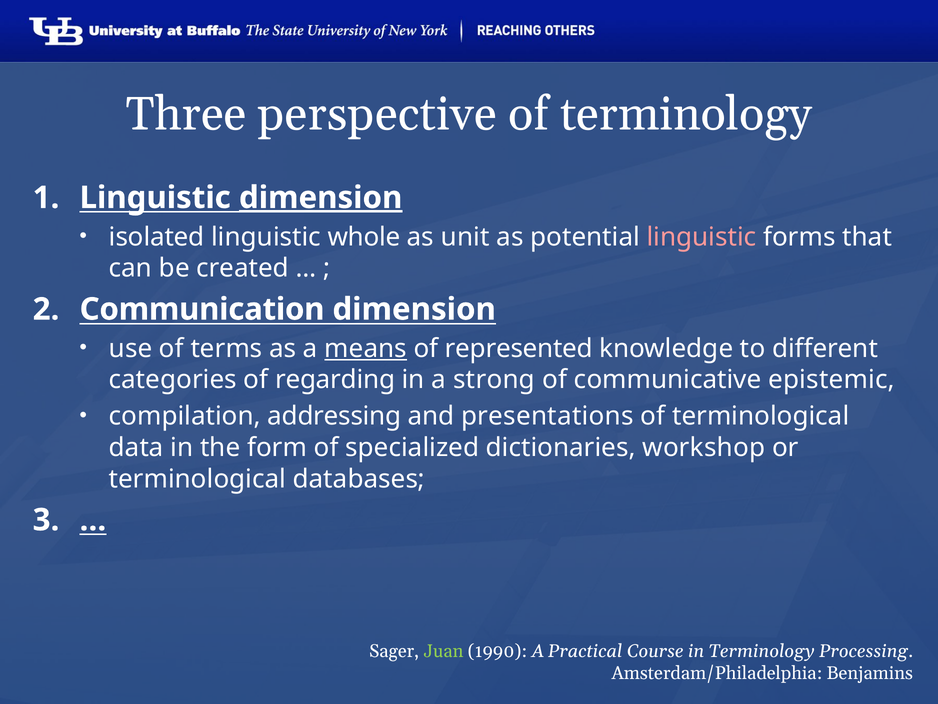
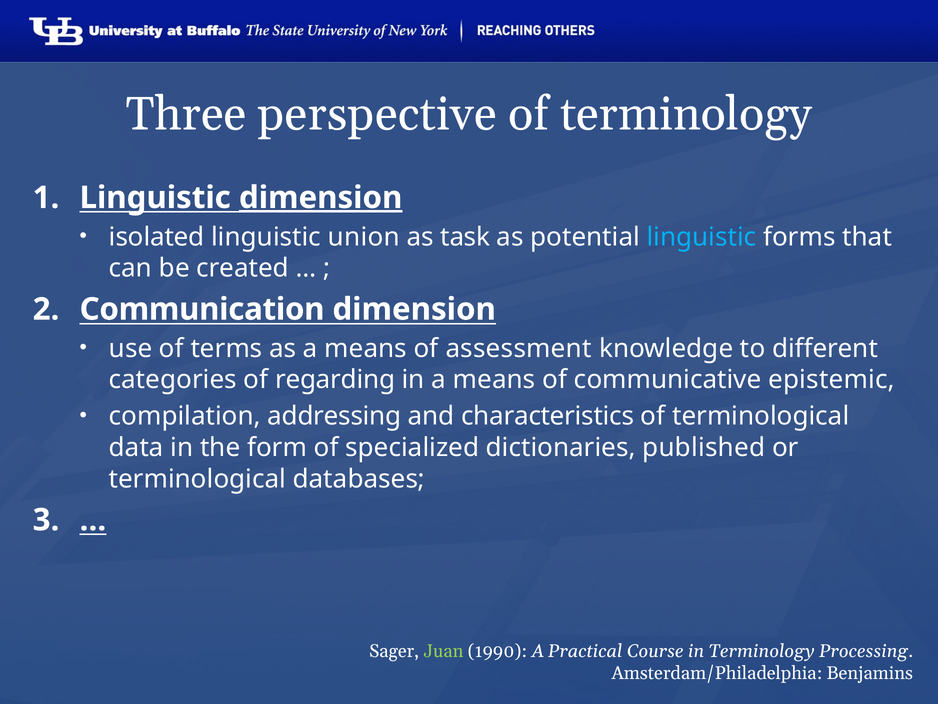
whole: whole -> union
unit: unit -> task
linguistic at (702, 237) colour: pink -> light blue
means at (366, 348) underline: present -> none
represented: represented -> assessment
in a strong: strong -> means
presentations: presentations -> characteristics
workshop: workshop -> published
